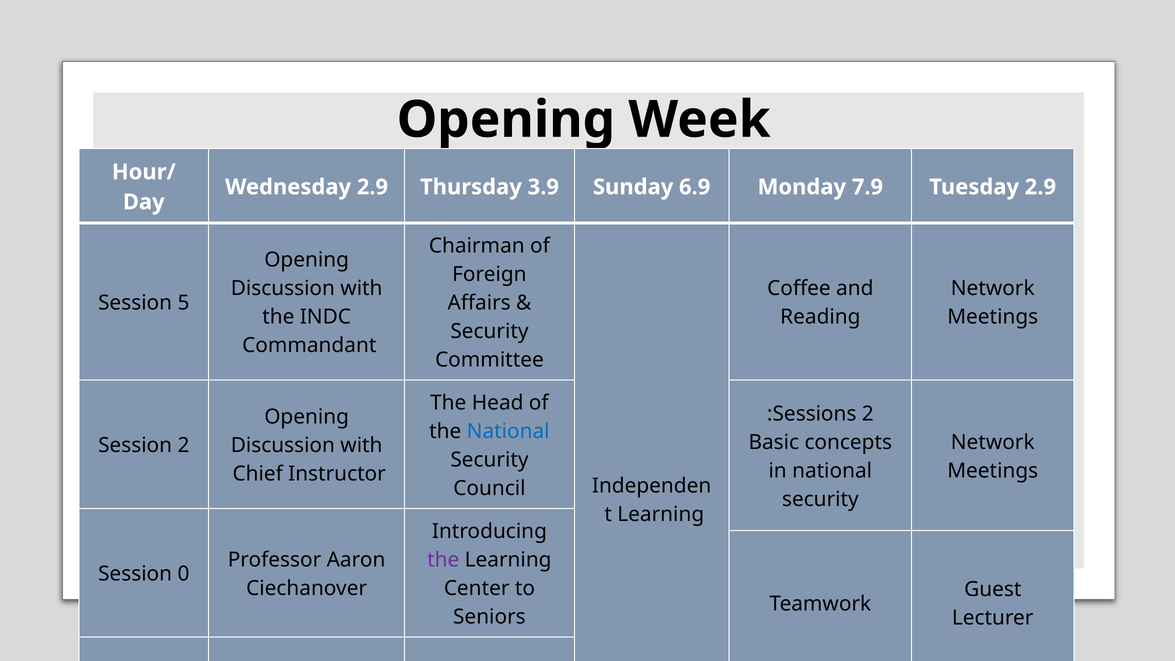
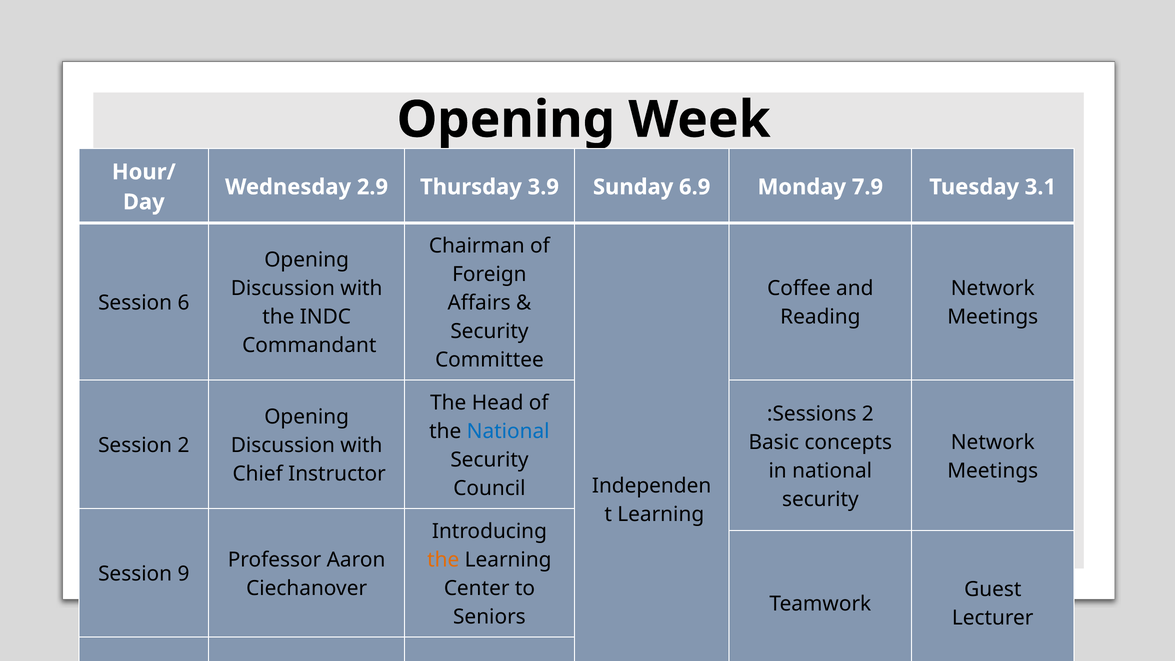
Tuesday 2.9: 2.9 -> 3.1
5: 5 -> 6
the at (443, 560) colour: purple -> orange
0: 0 -> 9
